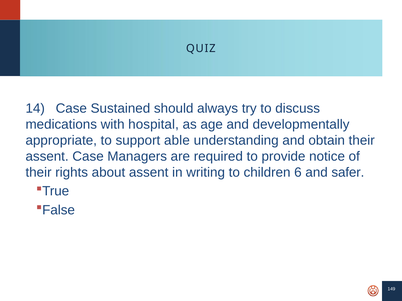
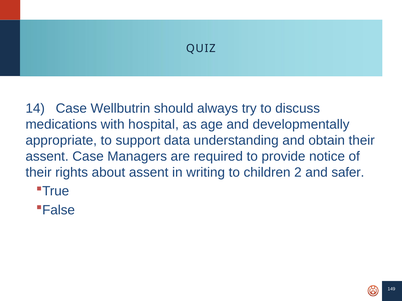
Sustained: Sustained -> Wellbutrin
able: able -> data
6: 6 -> 2
